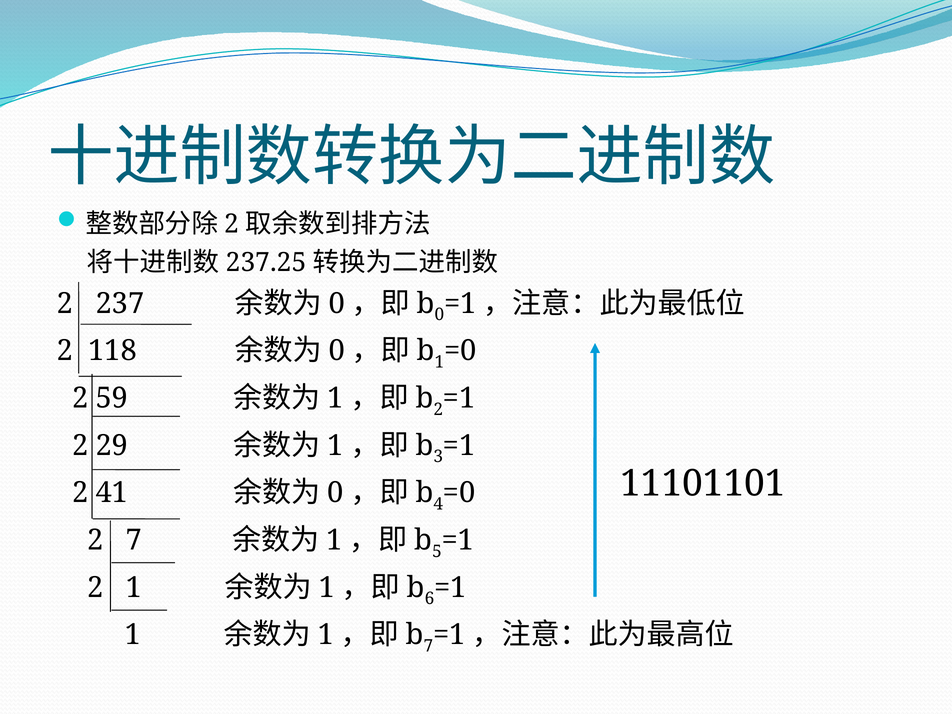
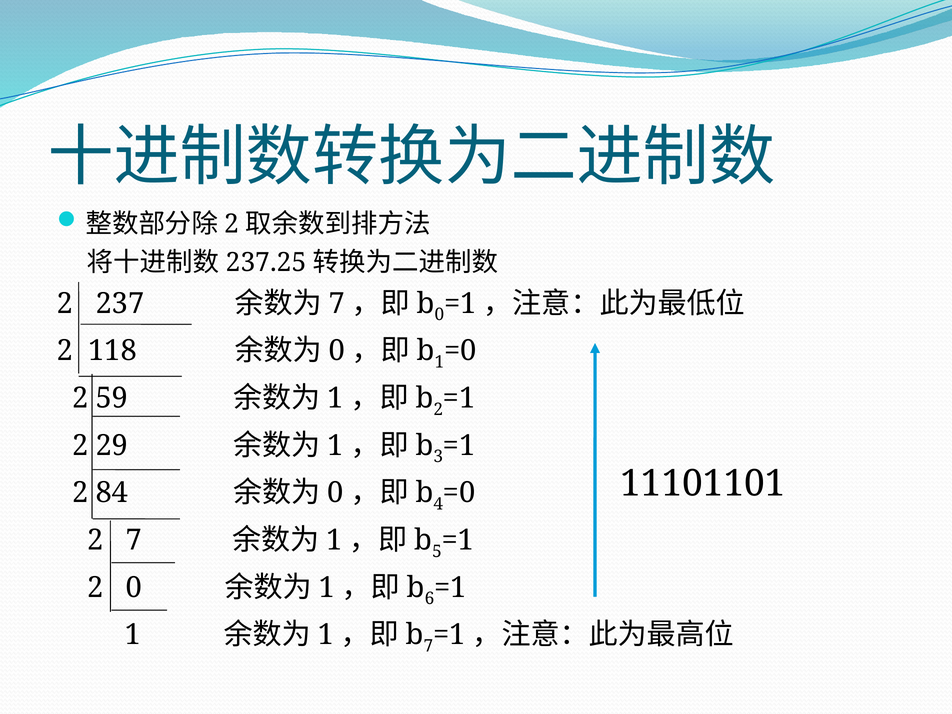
0 at (337, 303): 0 -> 7
41: 41 -> 84
2 1: 1 -> 0
